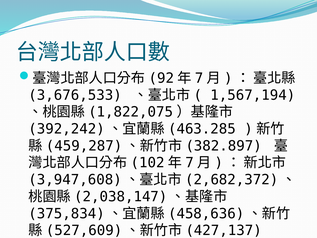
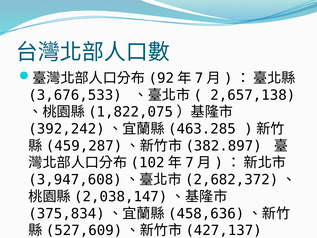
1,567,194: 1,567,194 -> 2,657,138
